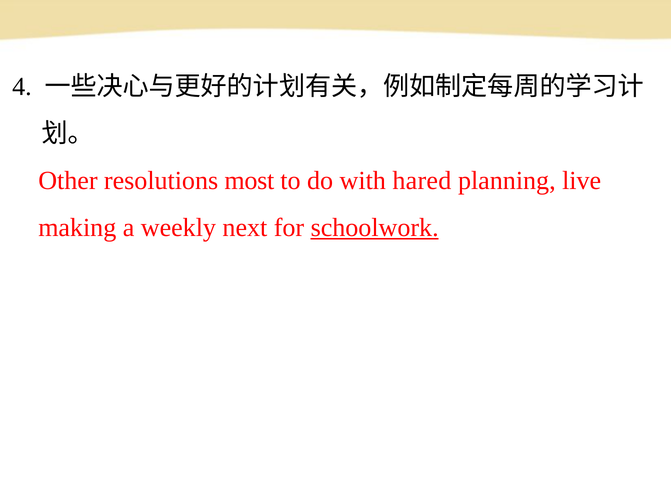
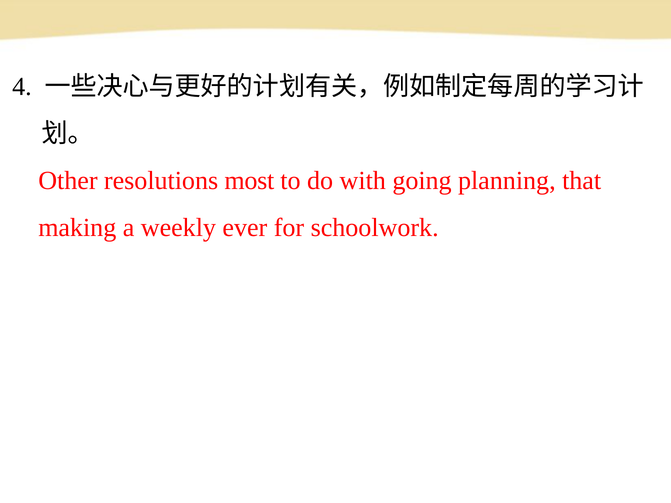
hared: hared -> going
live: live -> that
next: next -> ever
schoolwork underline: present -> none
